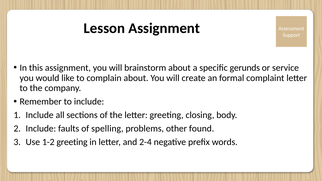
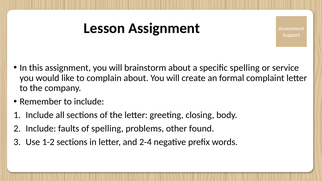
specific gerunds: gerunds -> spelling
1-2 greeting: greeting -> sections
